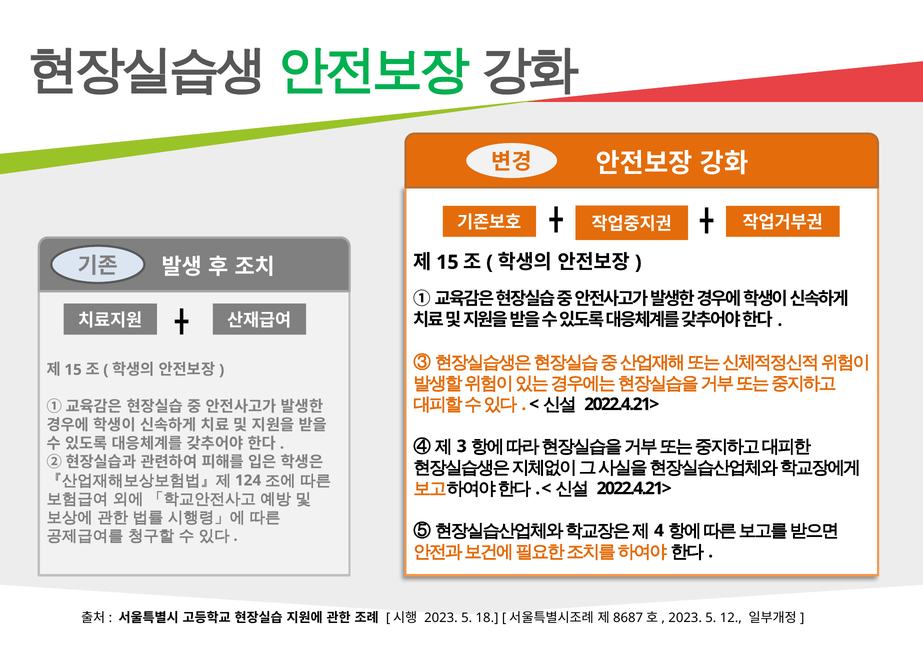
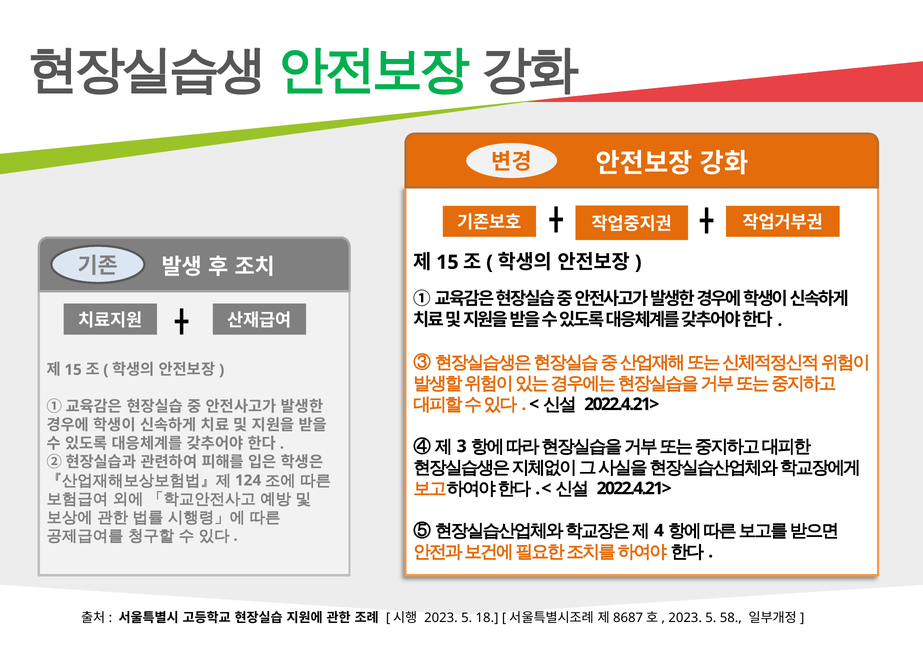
12: 12 -> 58
